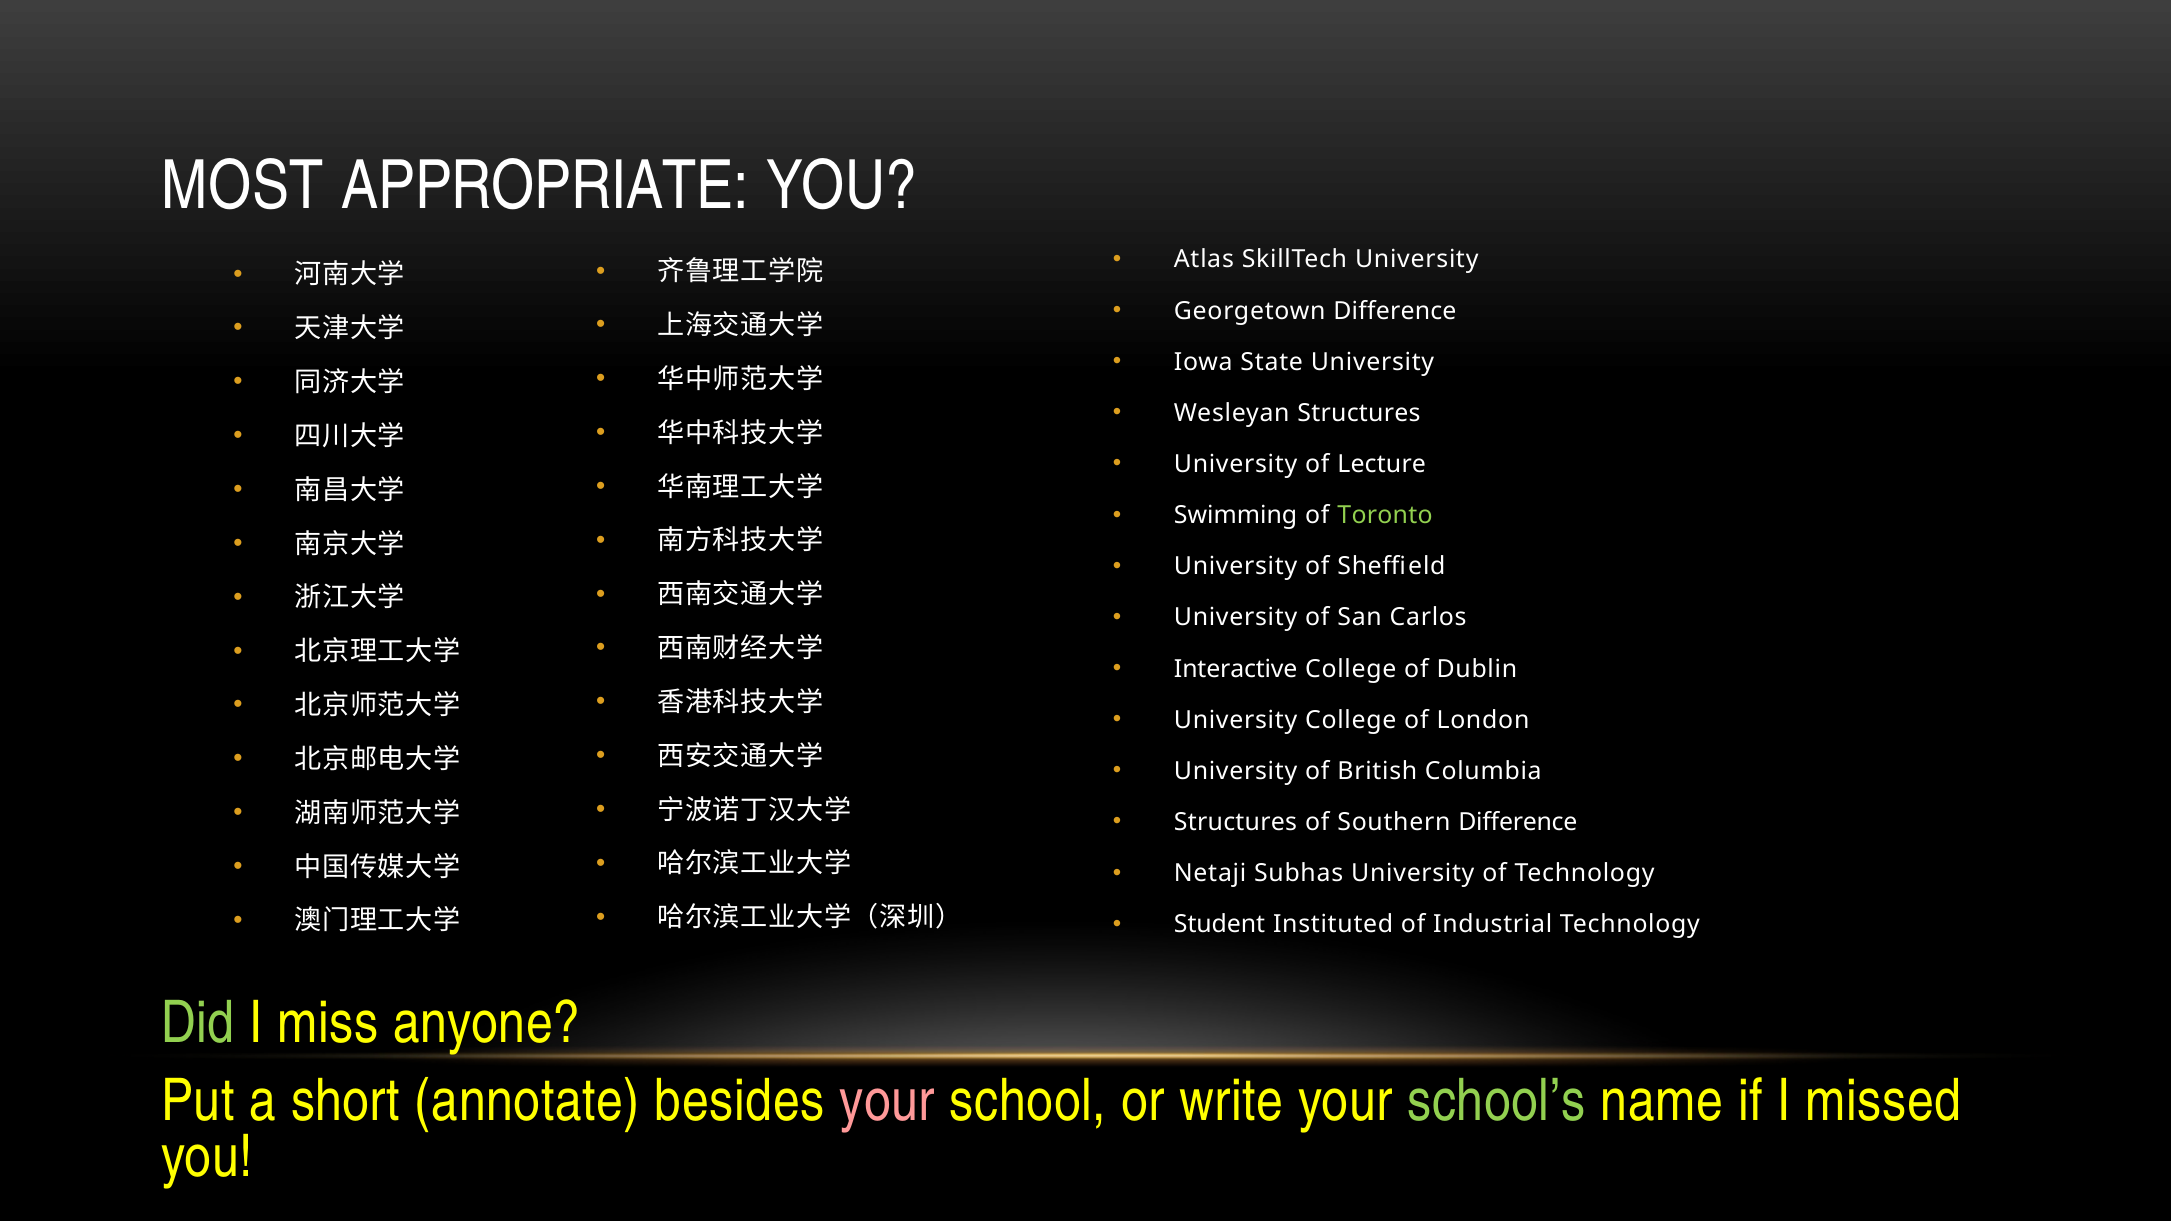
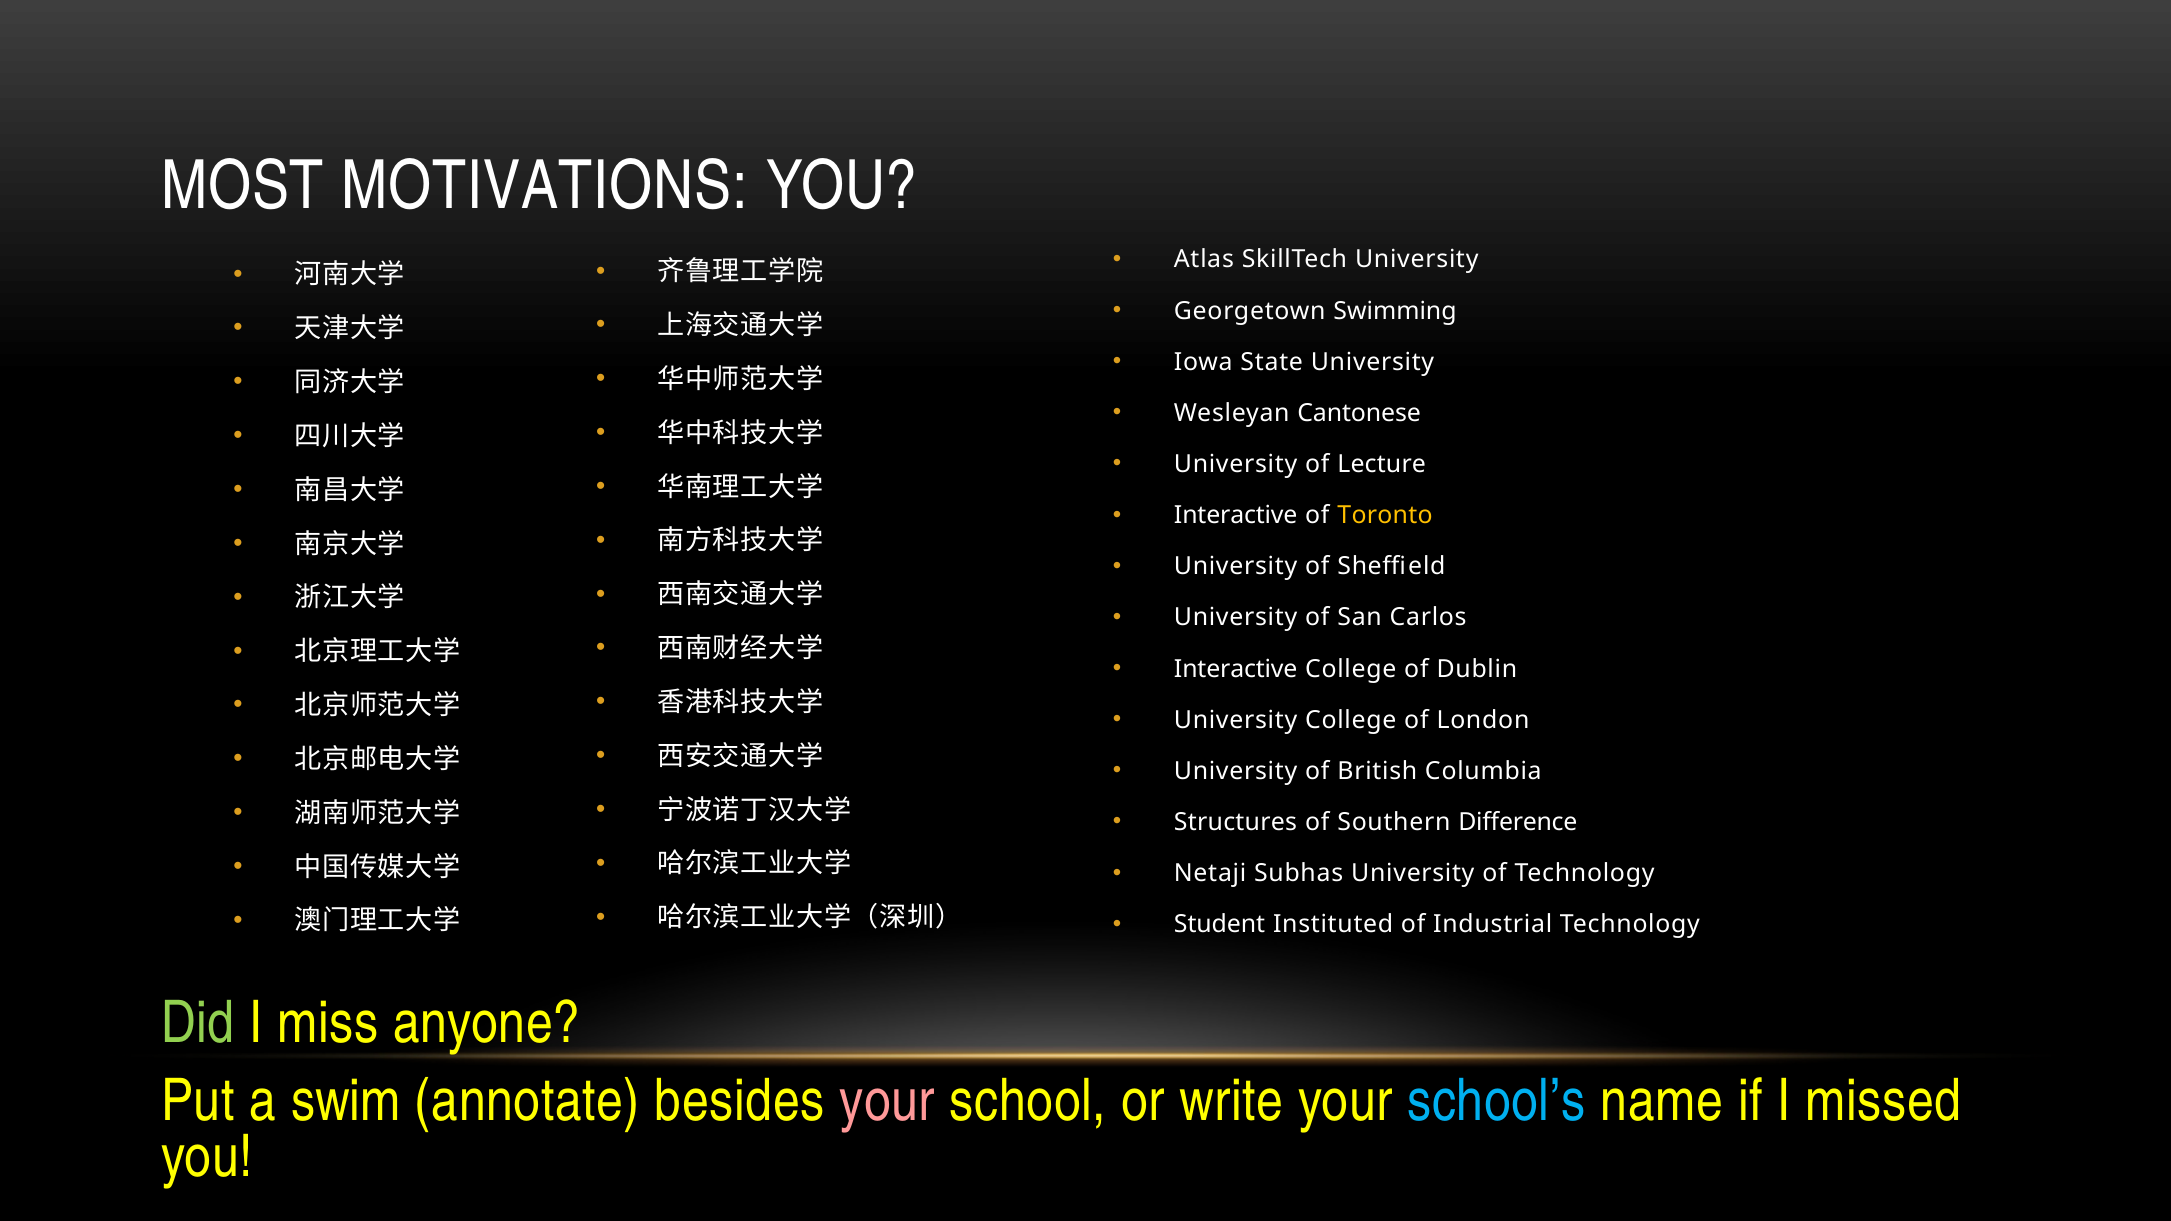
APPROPRIATE: APPROPRIATE -> MOTIVATIONS
Georgetown Difference: Difference -> Swimming
Wesleyan Structures: Structures -> Cantonese
Swimming at (1236, 516): Swimming -> Interactive
Toronto colour: light green -> yellow
short: short -> swim
school’s colour: light green -> light blue
